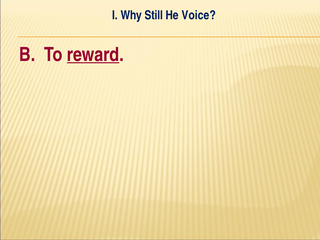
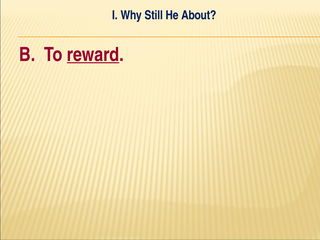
Voice: Voice -> About
